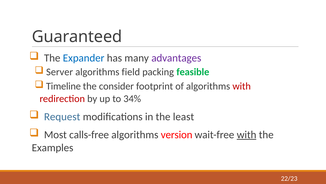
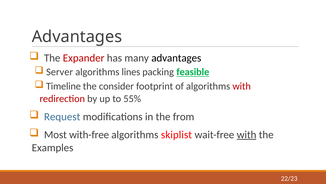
Guaranteed at (77, 37): Guaranteed -> Advantages
Expander colour: blue -> red
advantages at (176, 58) colour: purple -> black
field: field -> lines
feasible underline: none -> present
34%: 34% -> 55%
least: least -> from
calls-free: calls-free -> with-free
version: version -> skiplist
